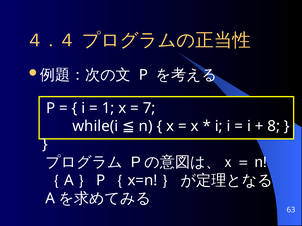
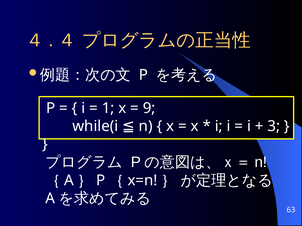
7: 7 -> 9
8: 8 -> 3
